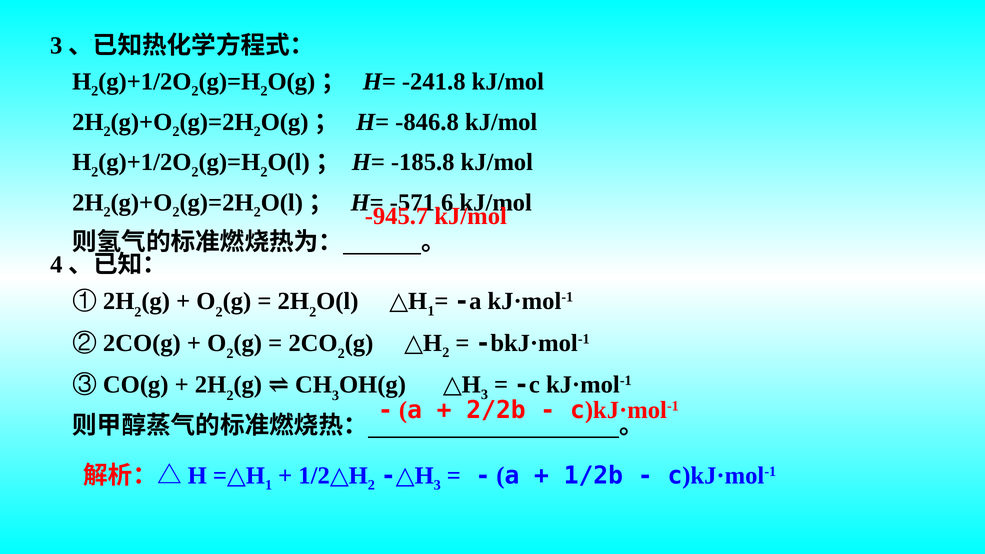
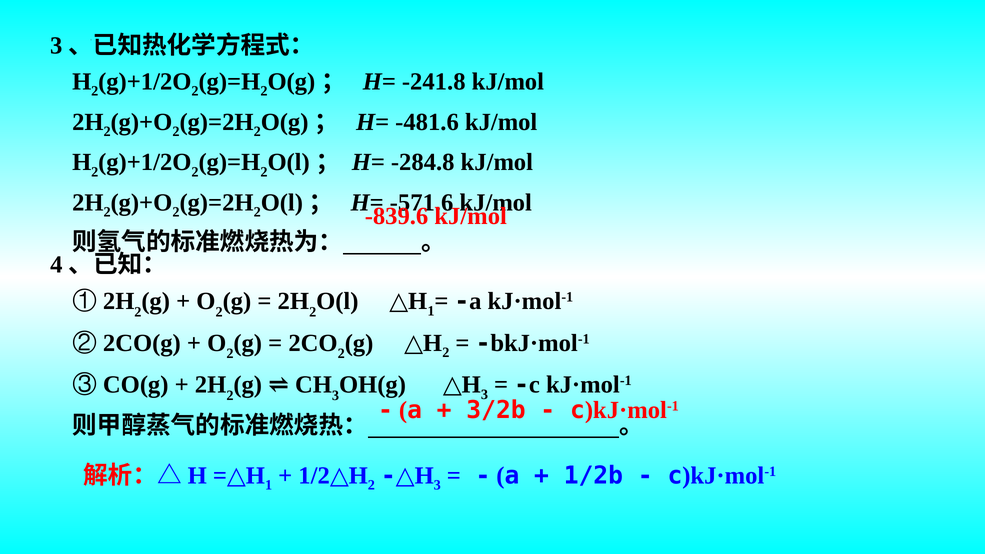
-846.8: -846.8 -> -481.6
-185.8: -185.8 -> -284.8
-945.7: -945.7 -> -839.6
2/2b: 2/2b -> 3/2b
